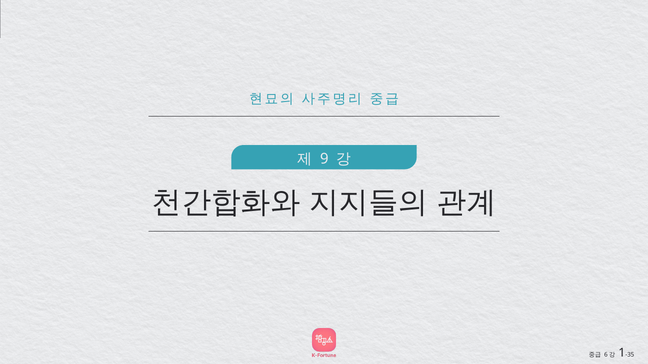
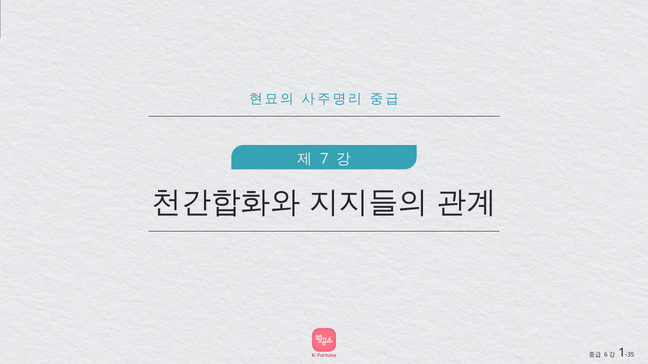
9: 9 -> 7
